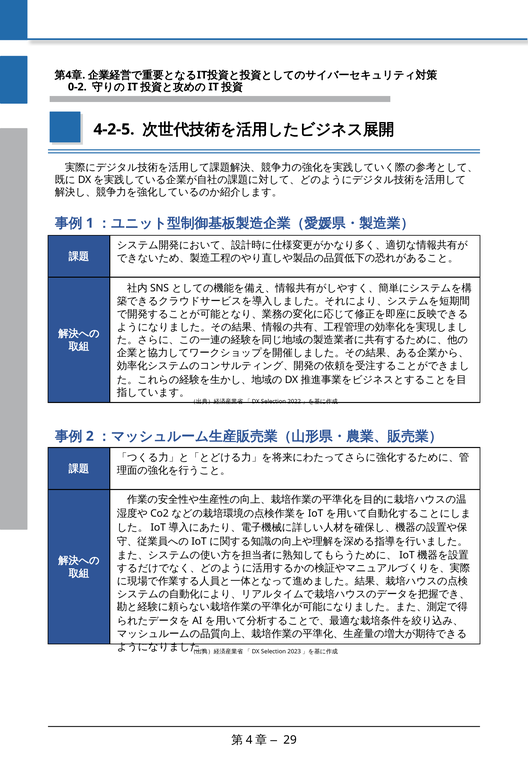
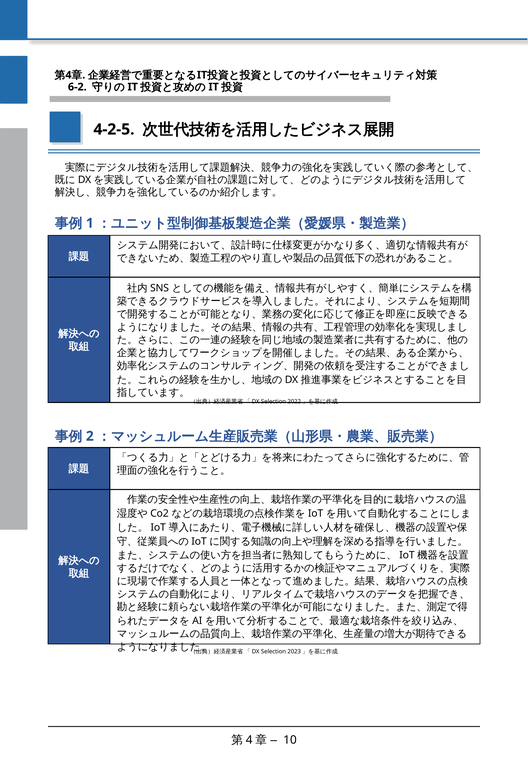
0-2: 0-2 -> 6-2
29: 29 -> 10
